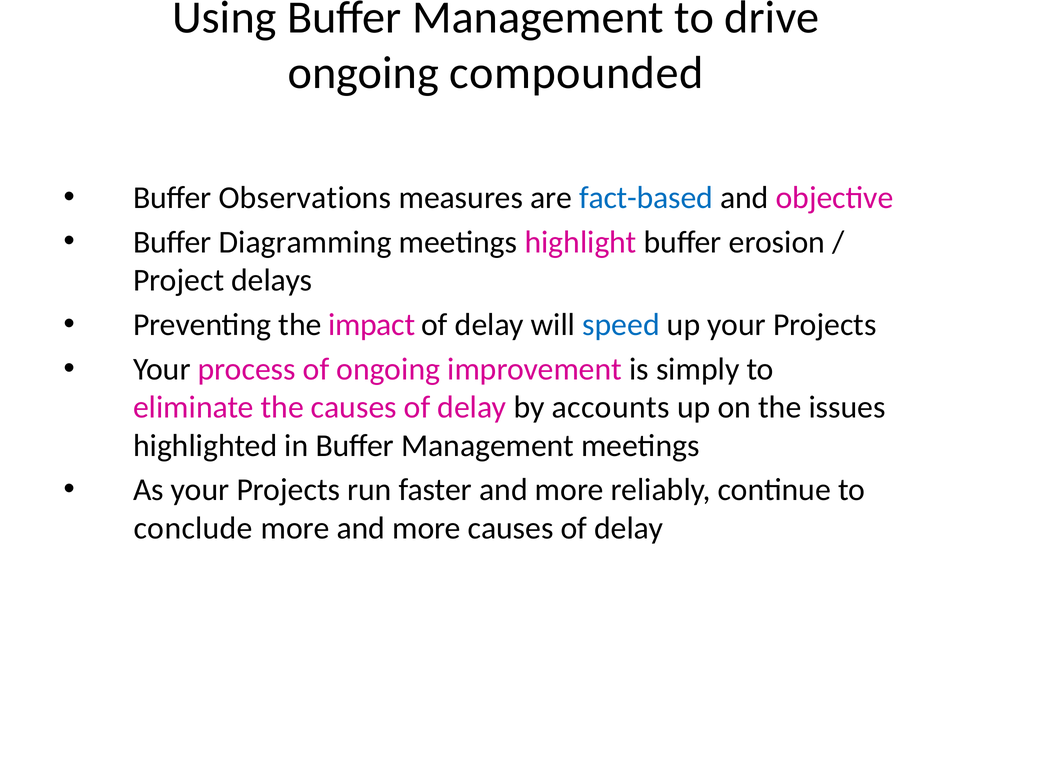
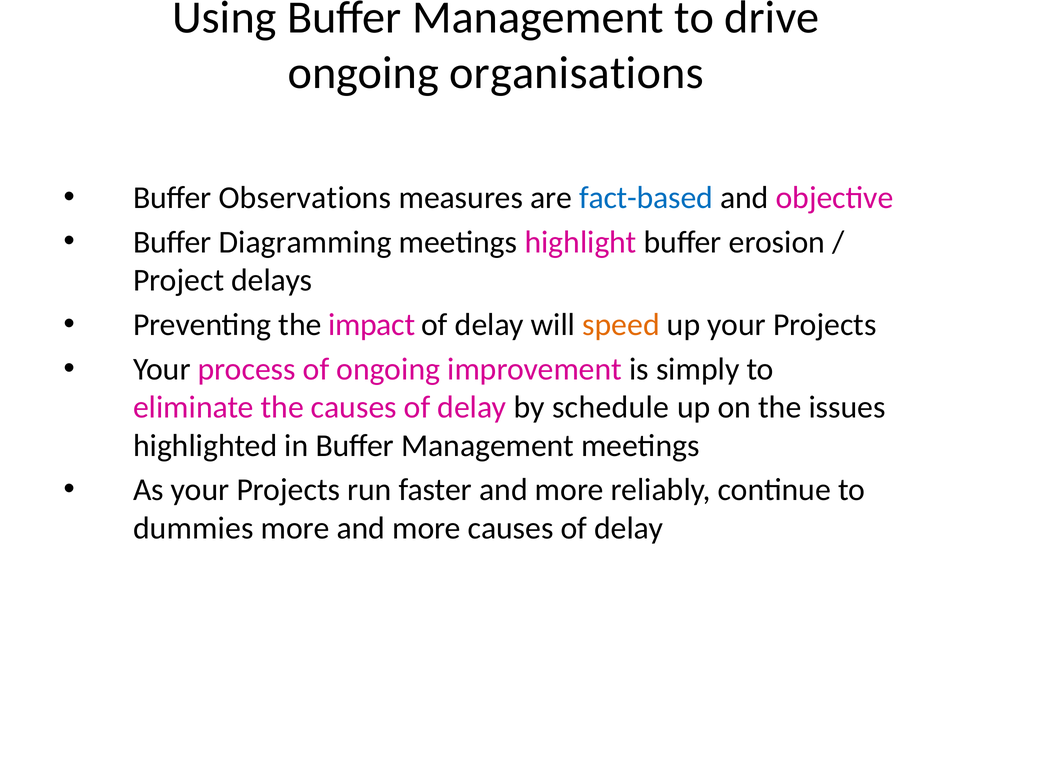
compounded: compounded -> organisations
speed colour: blue -> orange
accounts: accounts -> schedule
conclude: conclude -> dummies
